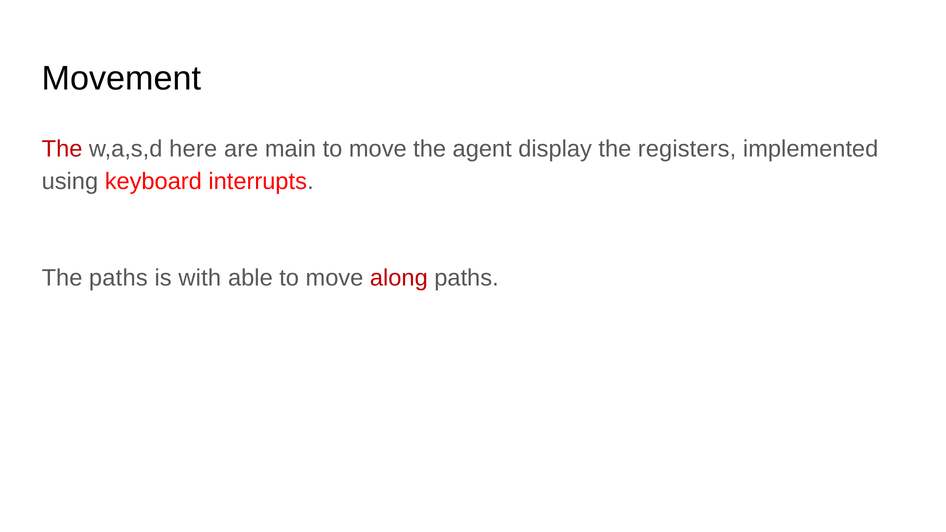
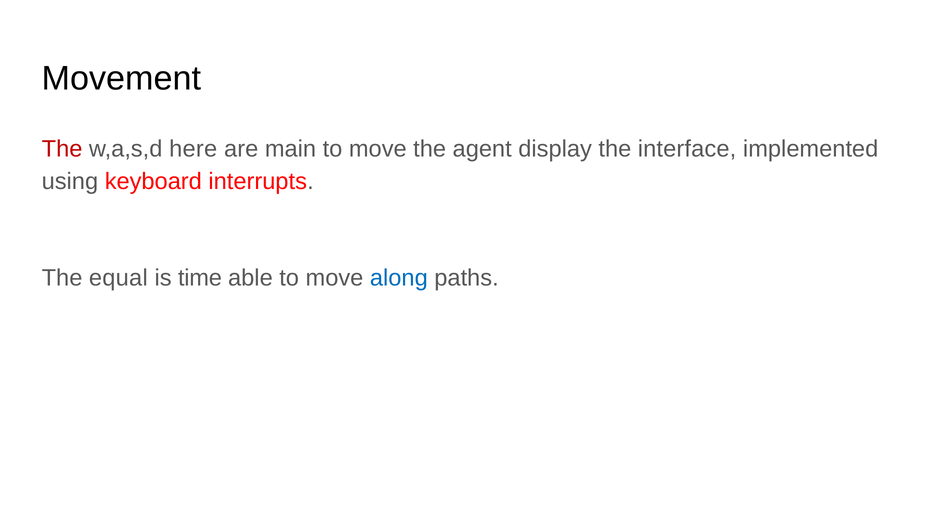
registers: registers -> interface
The paths: paths -> equal
with: with -> time
along colour: red -> blue
